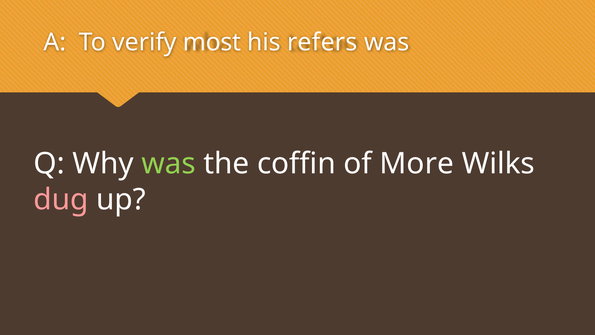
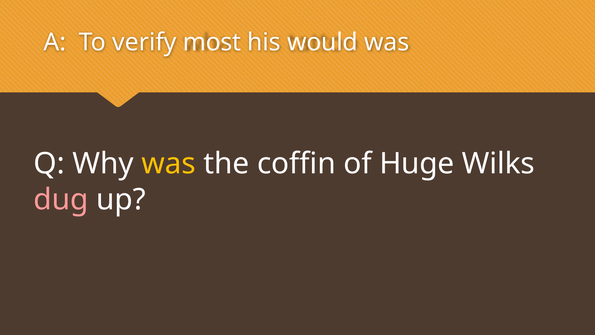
refers: refers -> would
was at (169, 164) colour: light green -> yellow
More: More -> Huge
